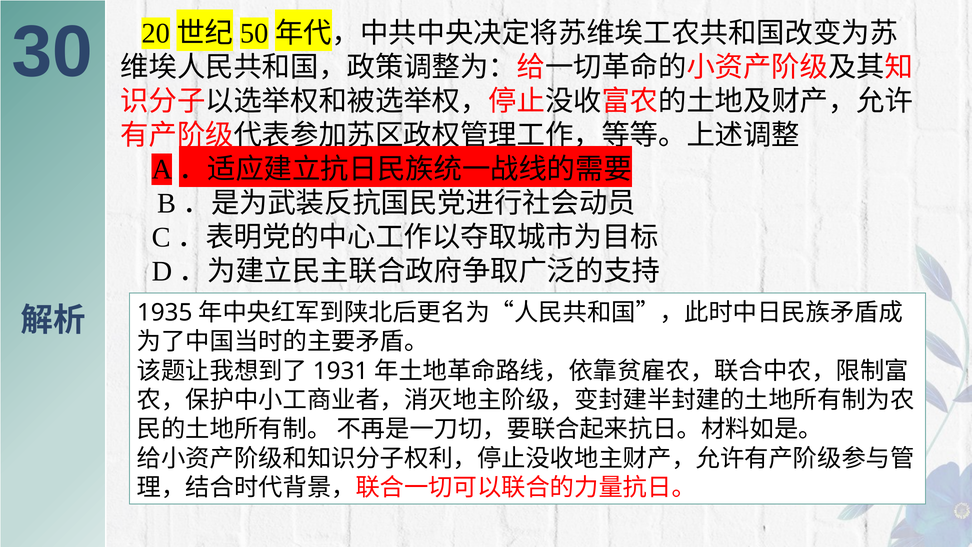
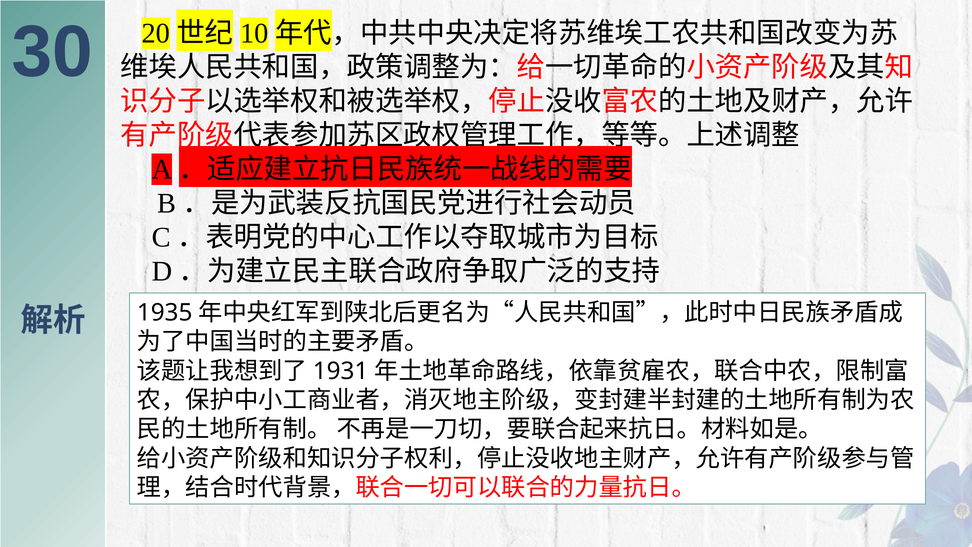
50: 50 -> 10
